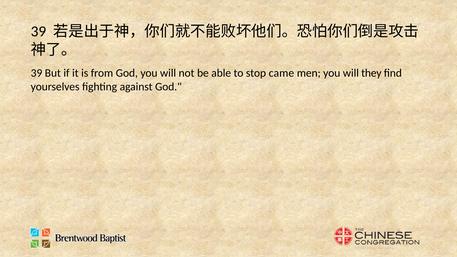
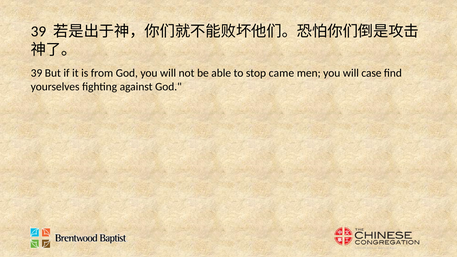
they: they -> case
